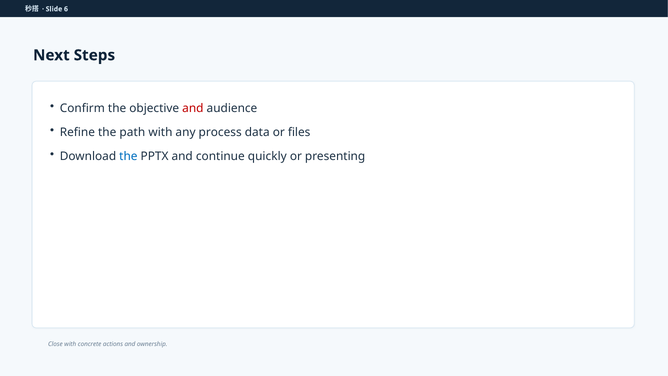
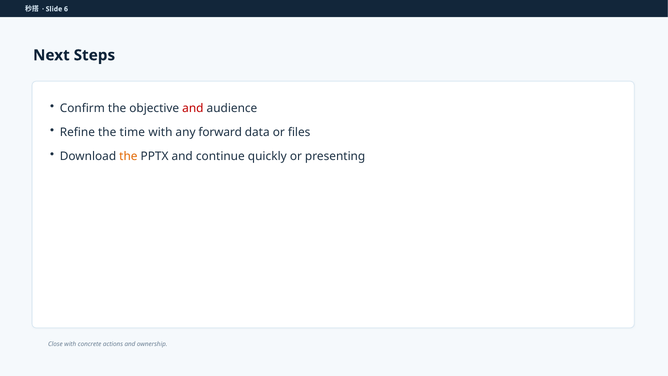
path: path -> time
process: process -> forward
the at (128, 156) colour: blue -> orange
